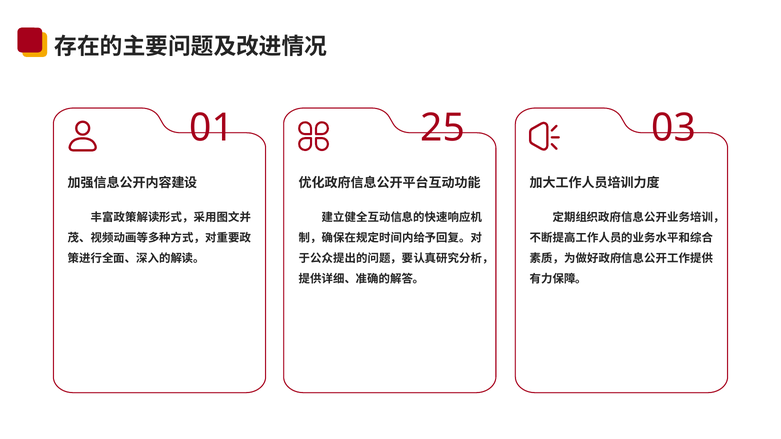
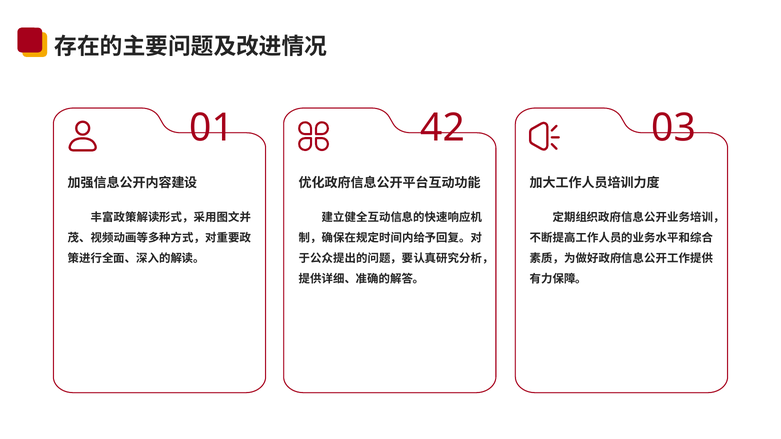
25: 25 -> 42
